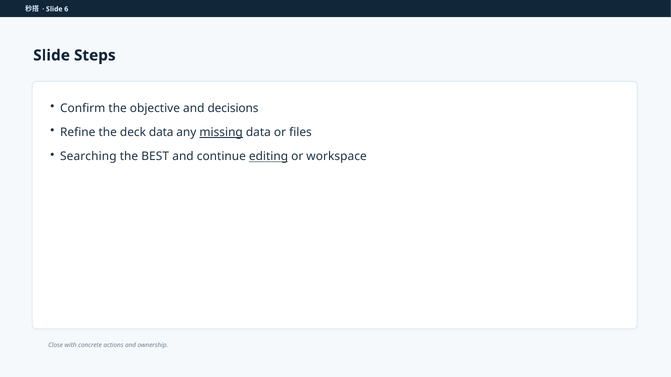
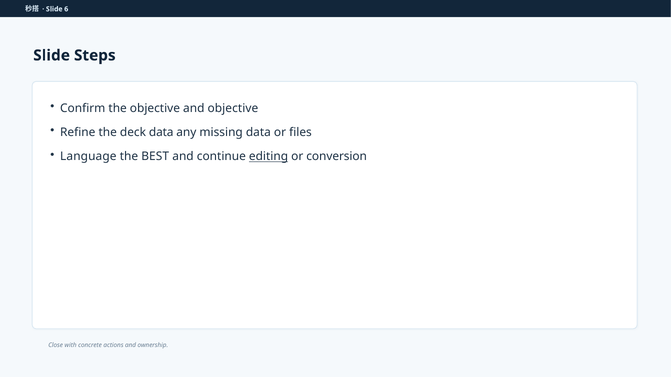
and decisions: decisions -> objective
missing underline: present -> none
Searching: Searching -> Language
workspace: workspace -> conversion
